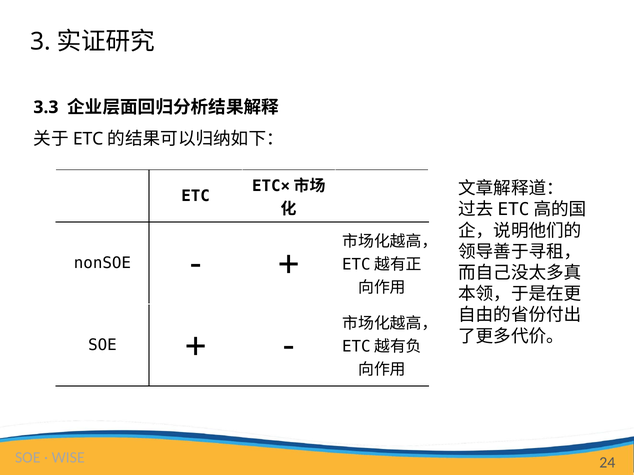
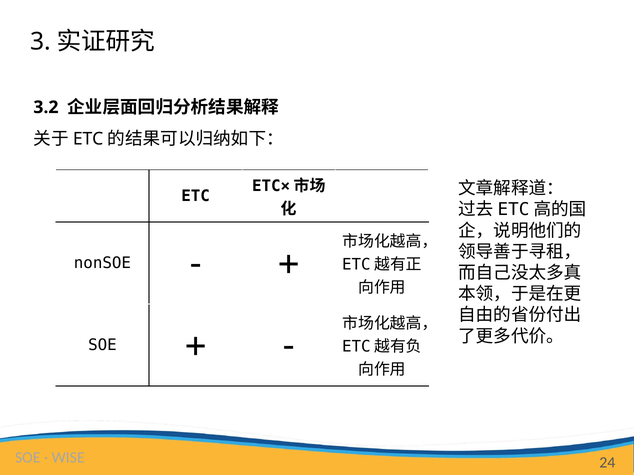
3.3: 3.3 -> 3.2
